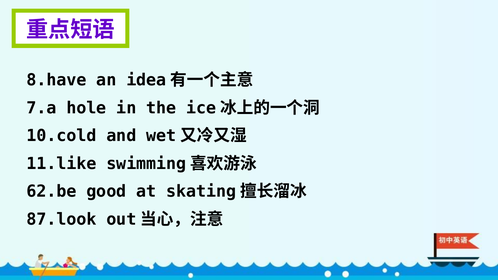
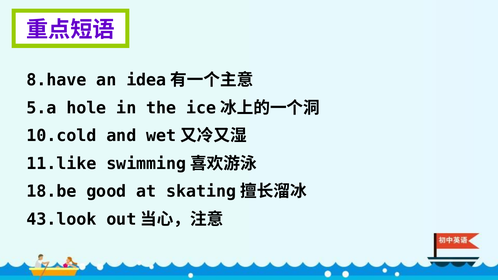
7.a: 7.a -> 5.a
62.be: 62.be -> 18.be
87.look: 87.look -> 43.look
